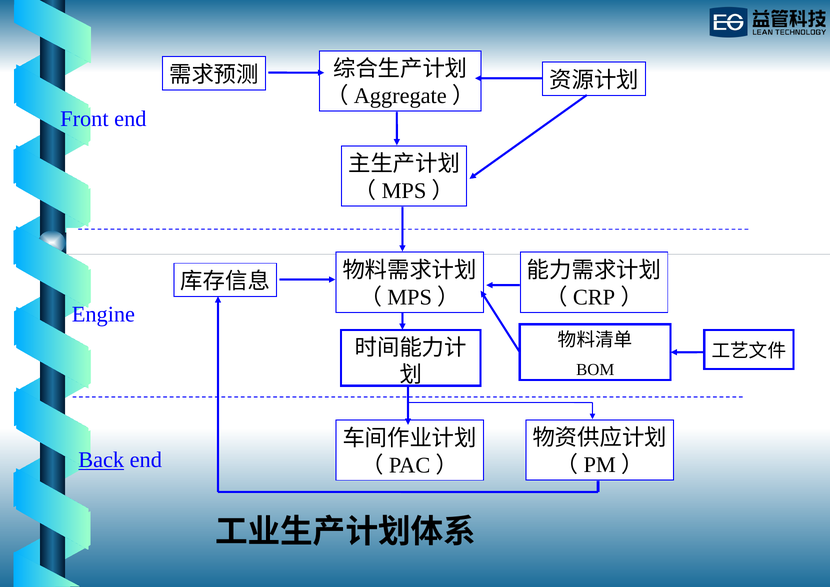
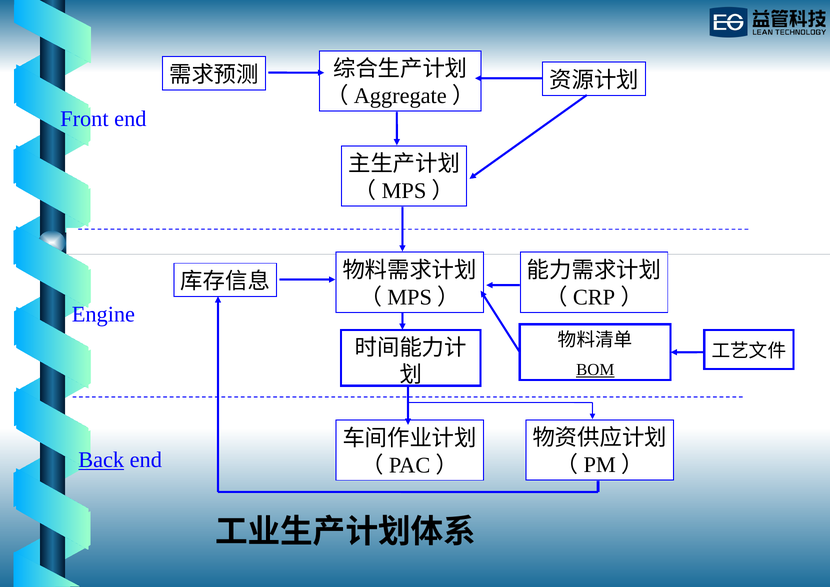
BOM underline: none -> present
